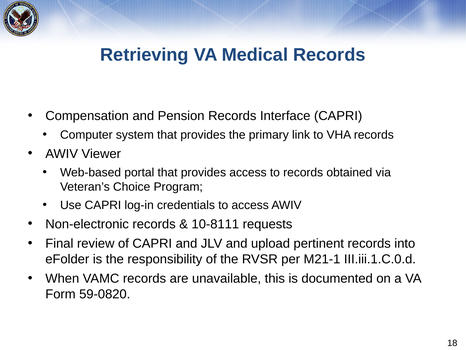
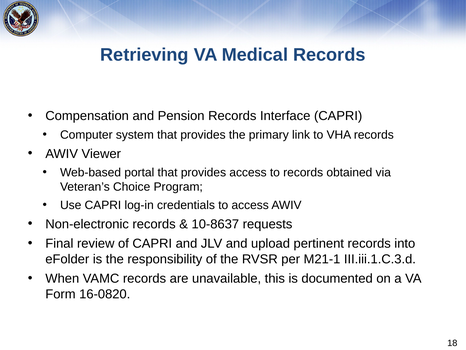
10-8111: 10-8111 -> 10-8637
III.iii.1.C.0.d: III.iii.1.C.0.d -> III.iii.1.C.3.d
59-0820: 59-0820 -> 16-0820
